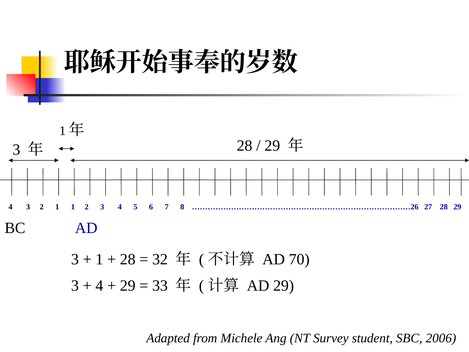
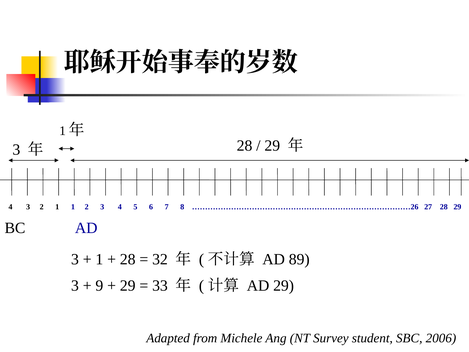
70: 70 -> 89
4 at (99, 286): 4 -> 9
